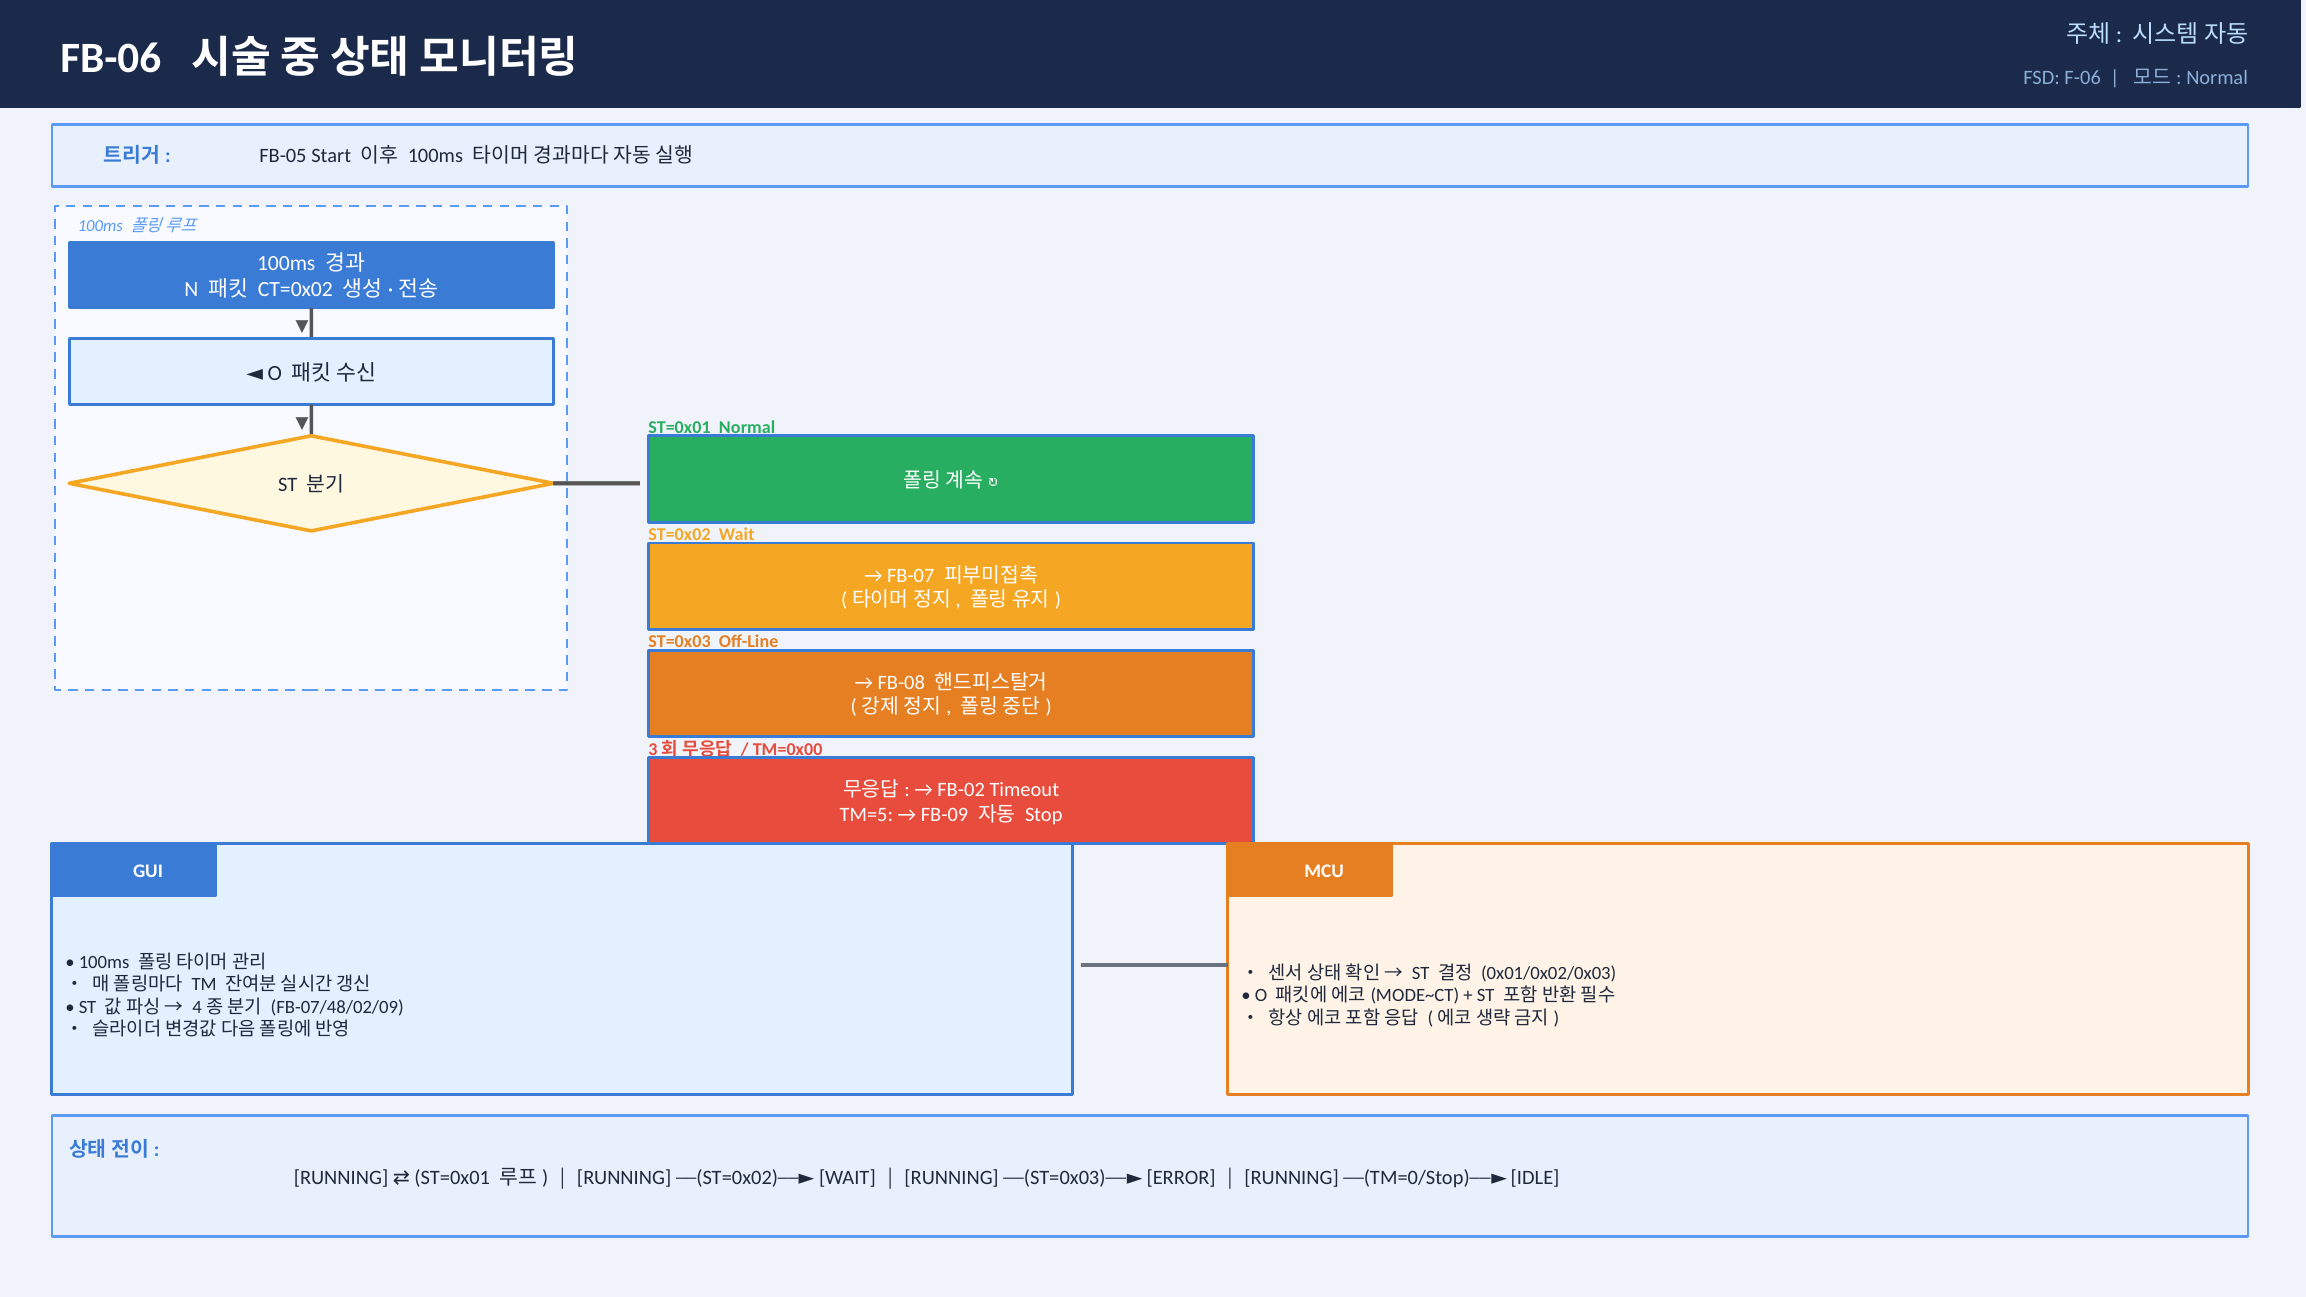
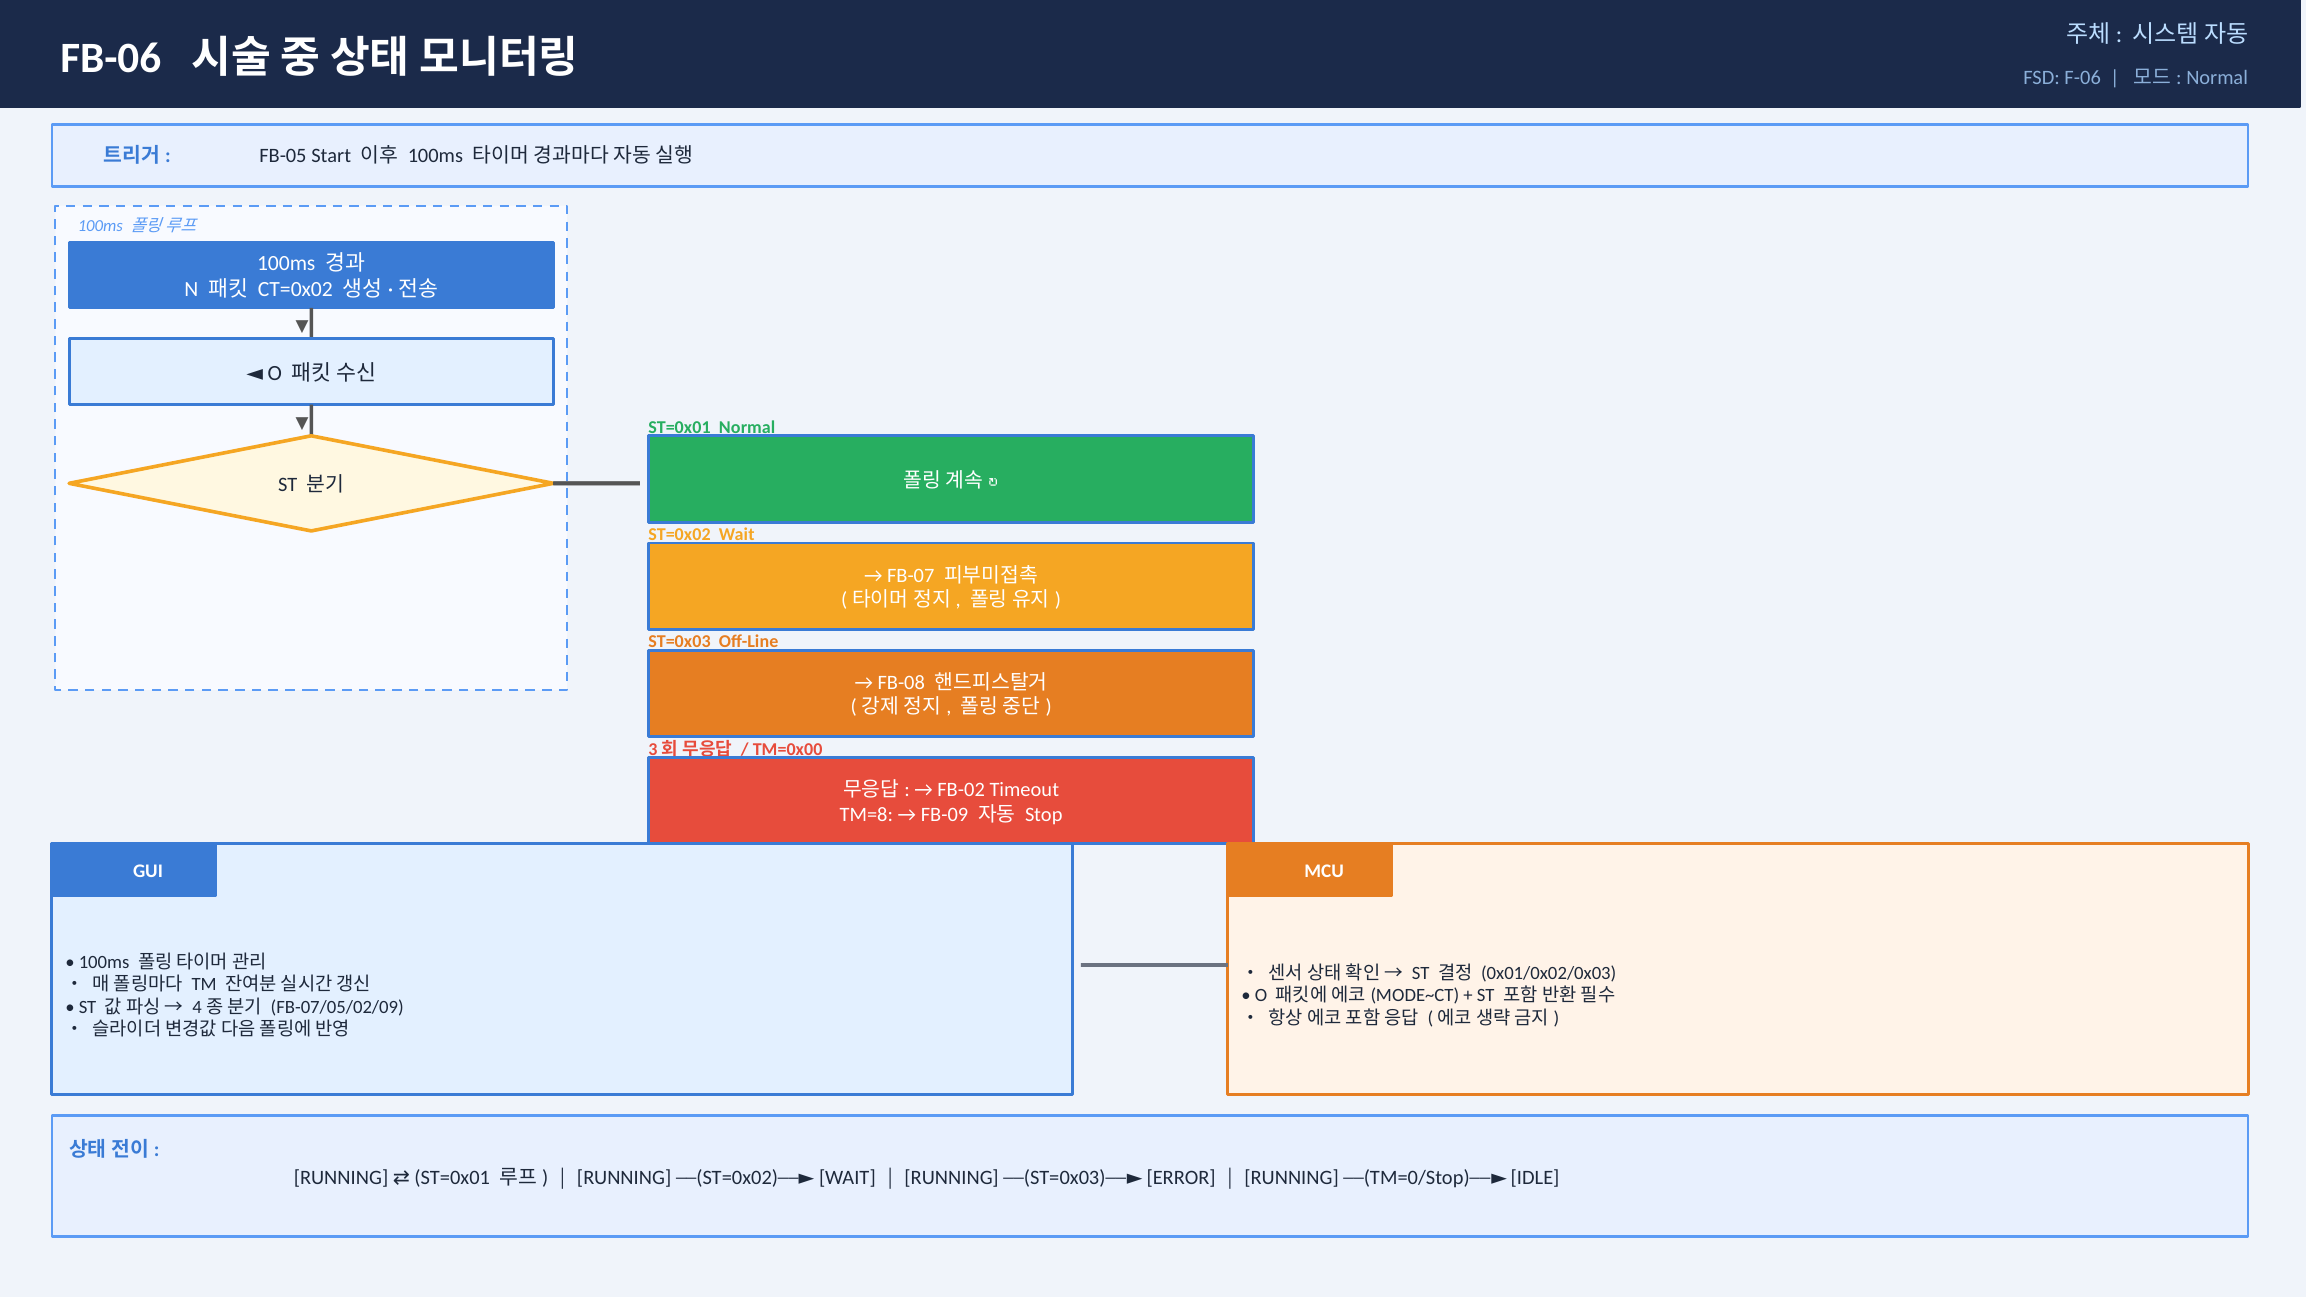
TM=5: TM=5 -> TM=8
FB-07/48/02/09: FB-07/48/02/09 -> FB-07/05/02/09
